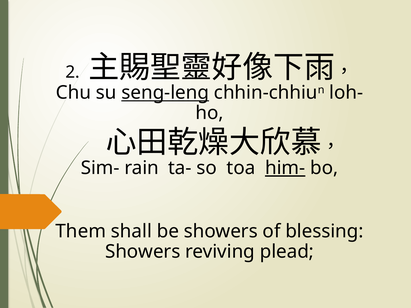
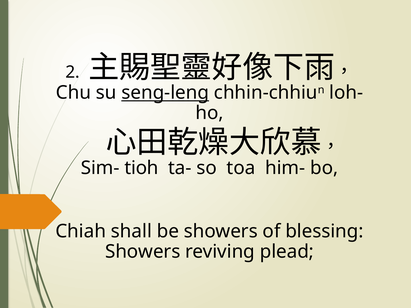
rain: rain -> tioh
him- underline: present -> none
Them: Them -> Chiah
